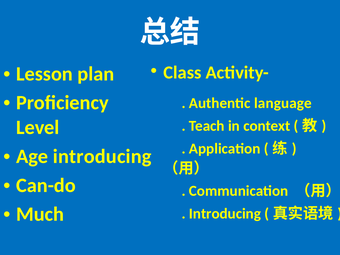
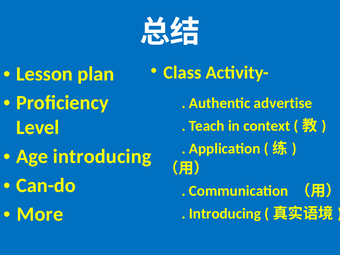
language: language -> advertise
Much: Much -> More
